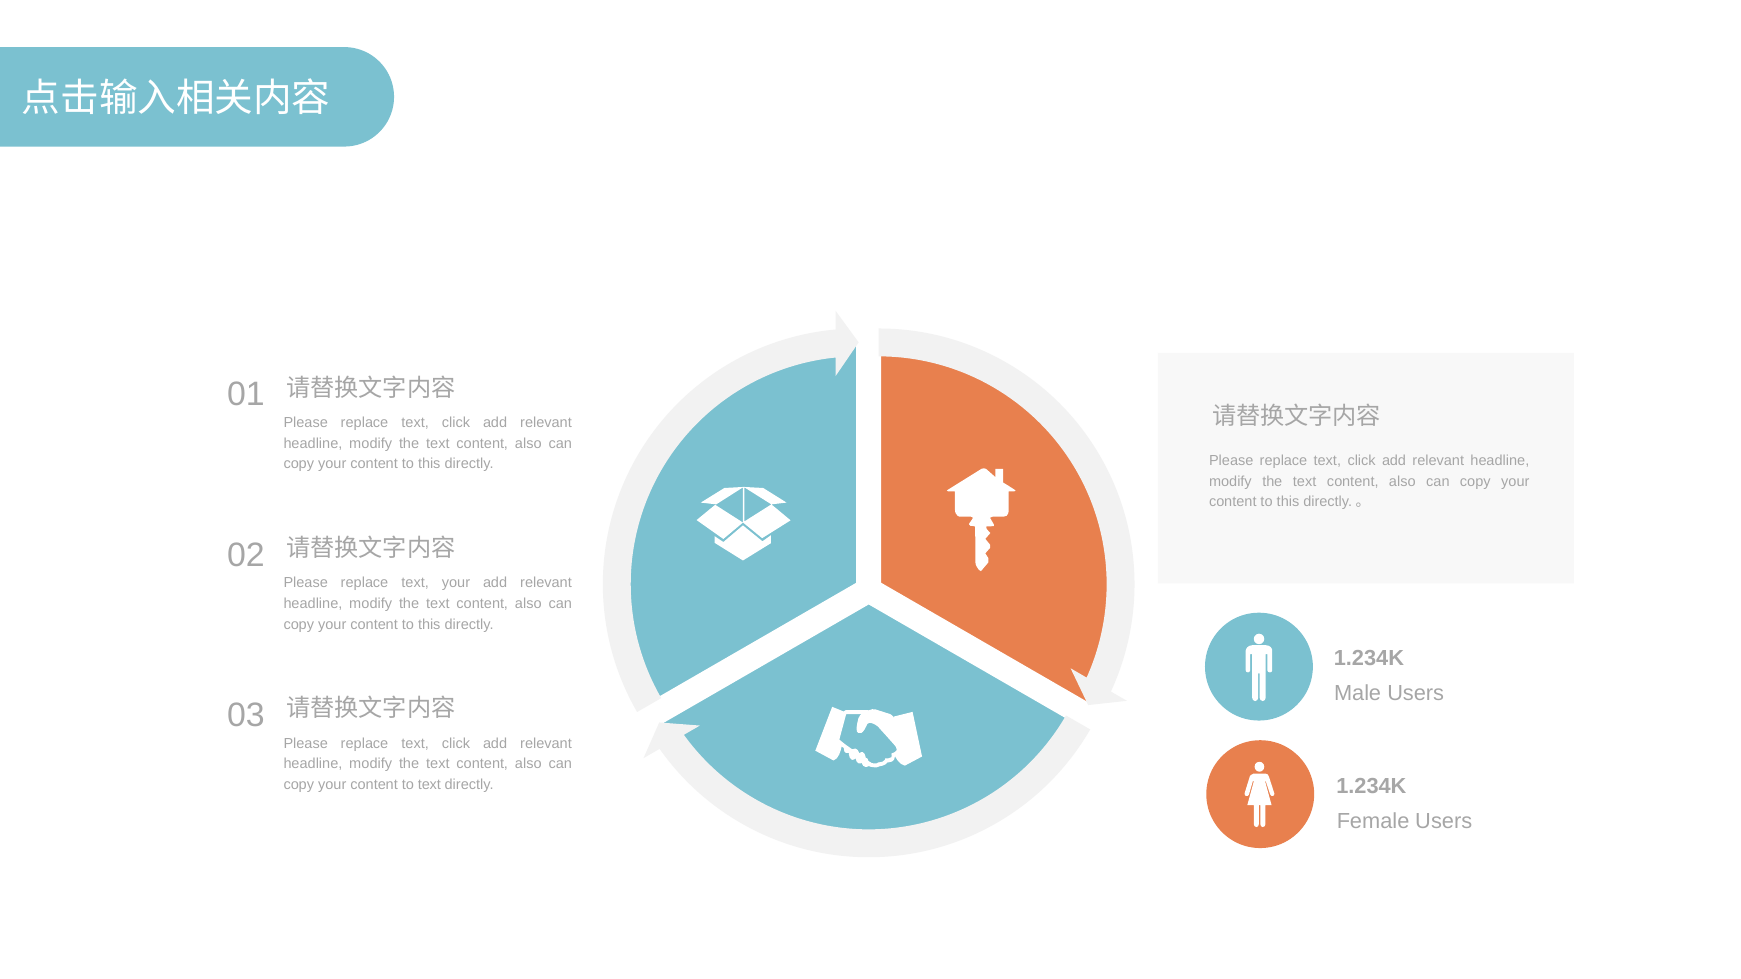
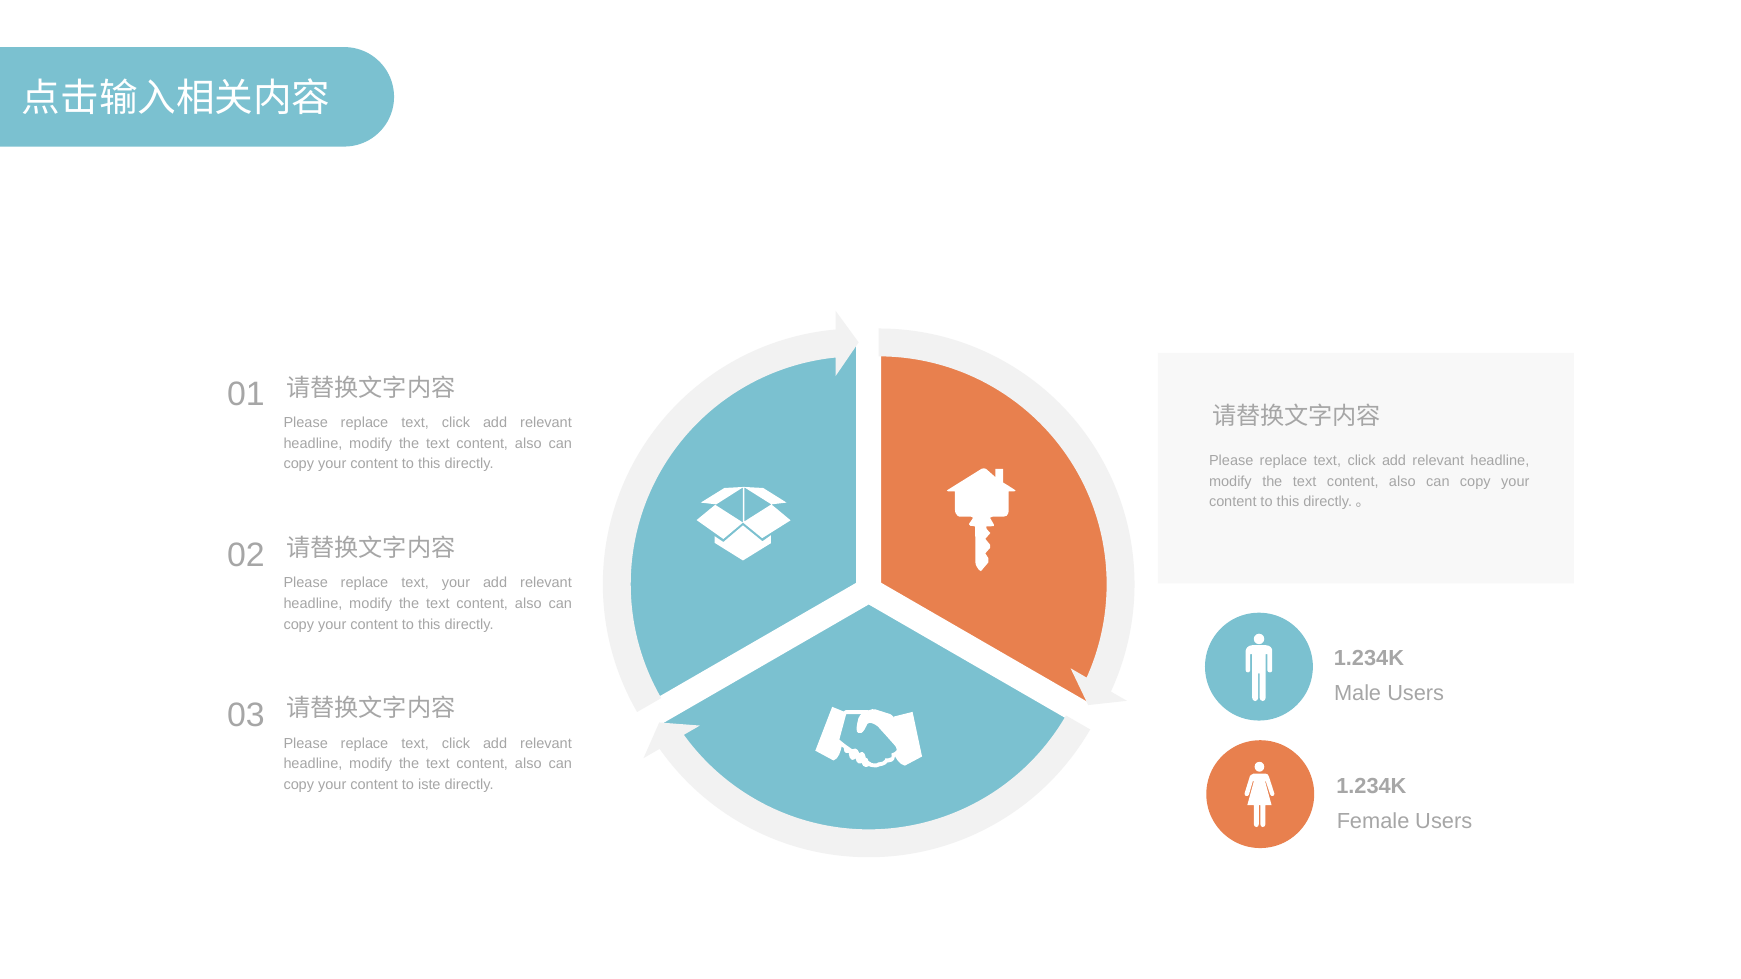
to text: text -> iste
